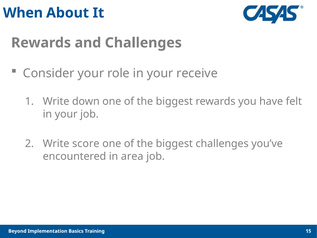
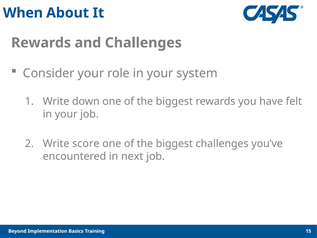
receive: receive -> system
area: area -> next
